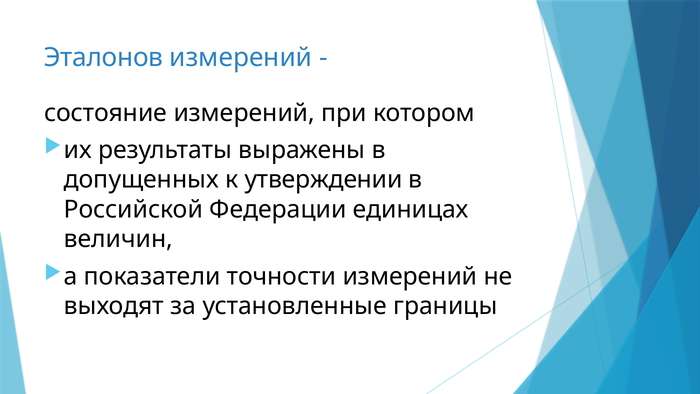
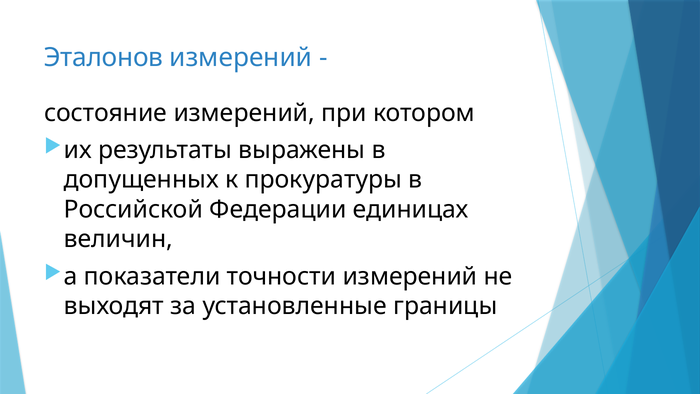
утверждении: утверждении -> прокуратуры
